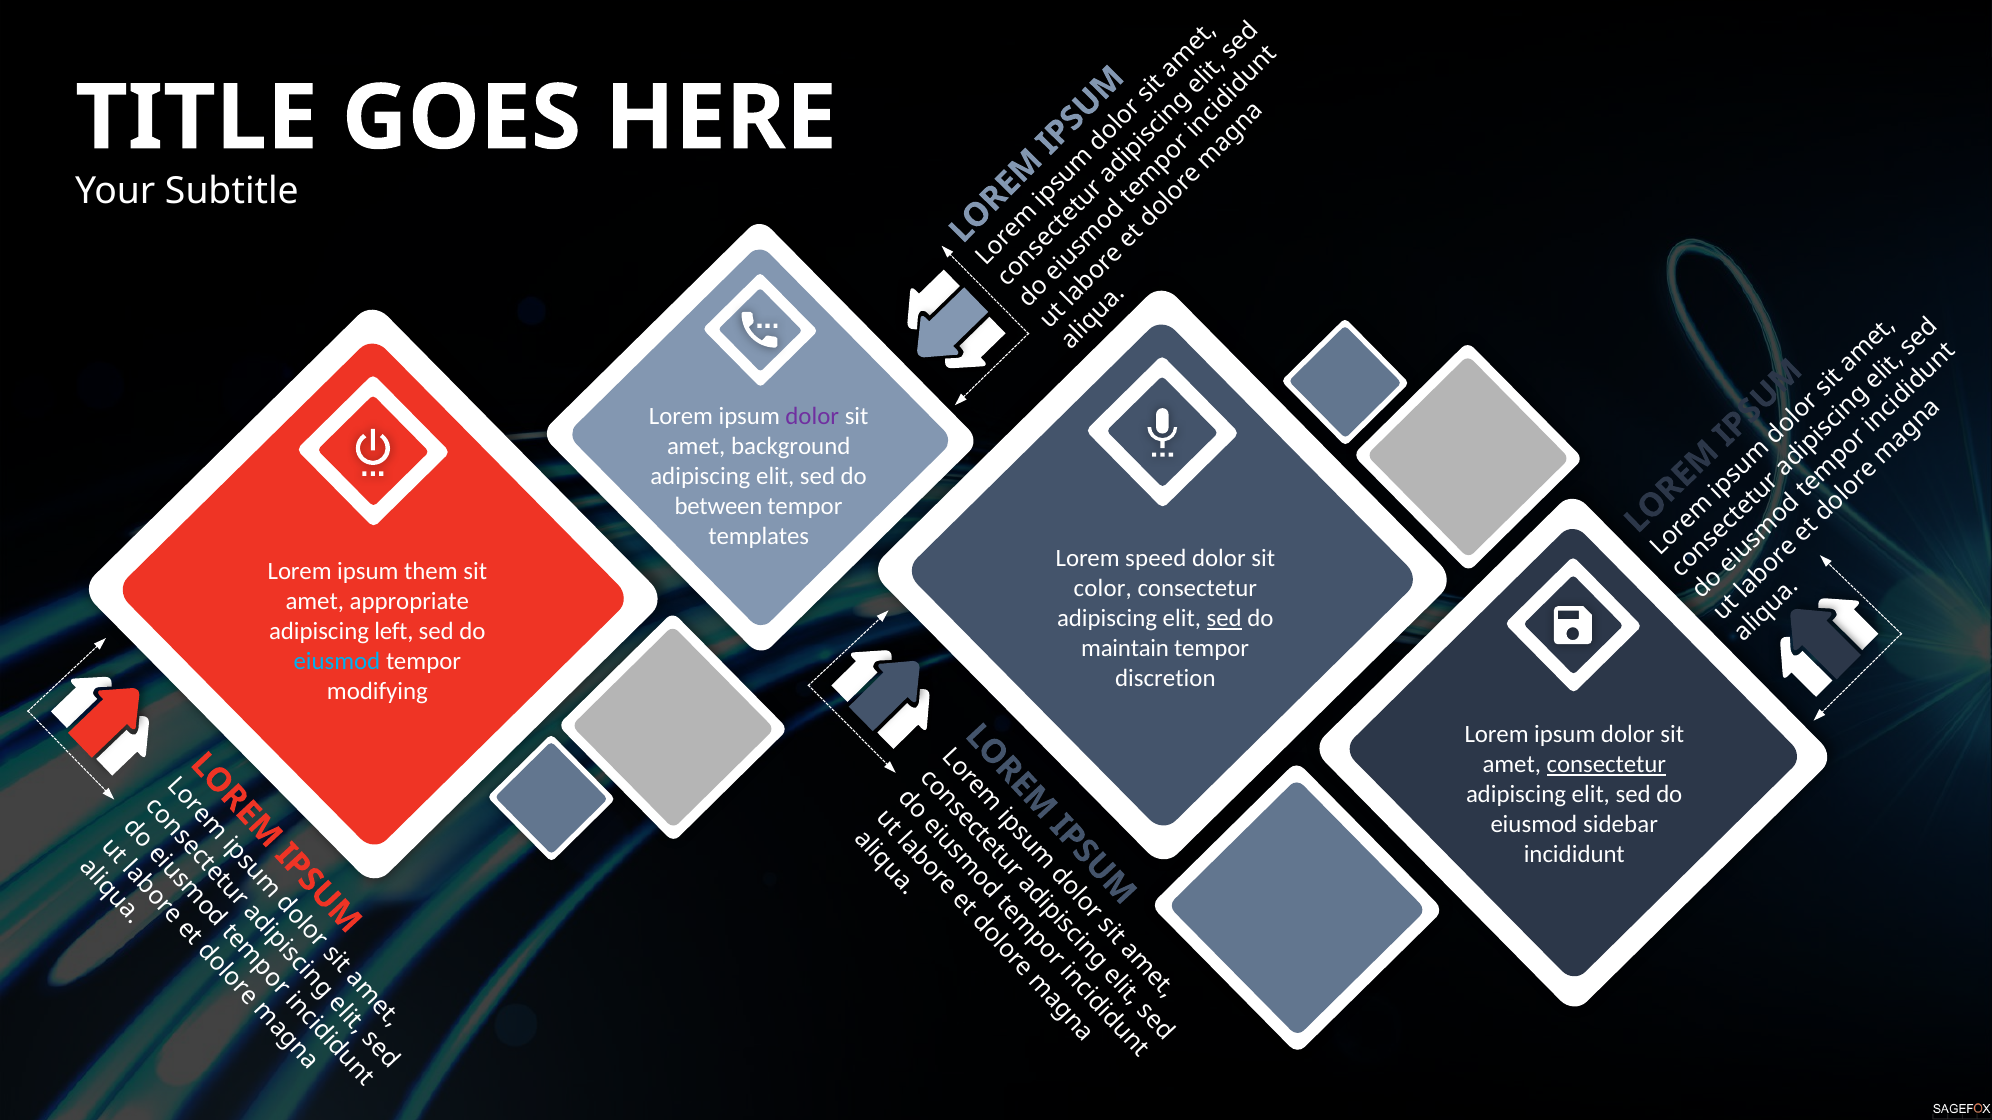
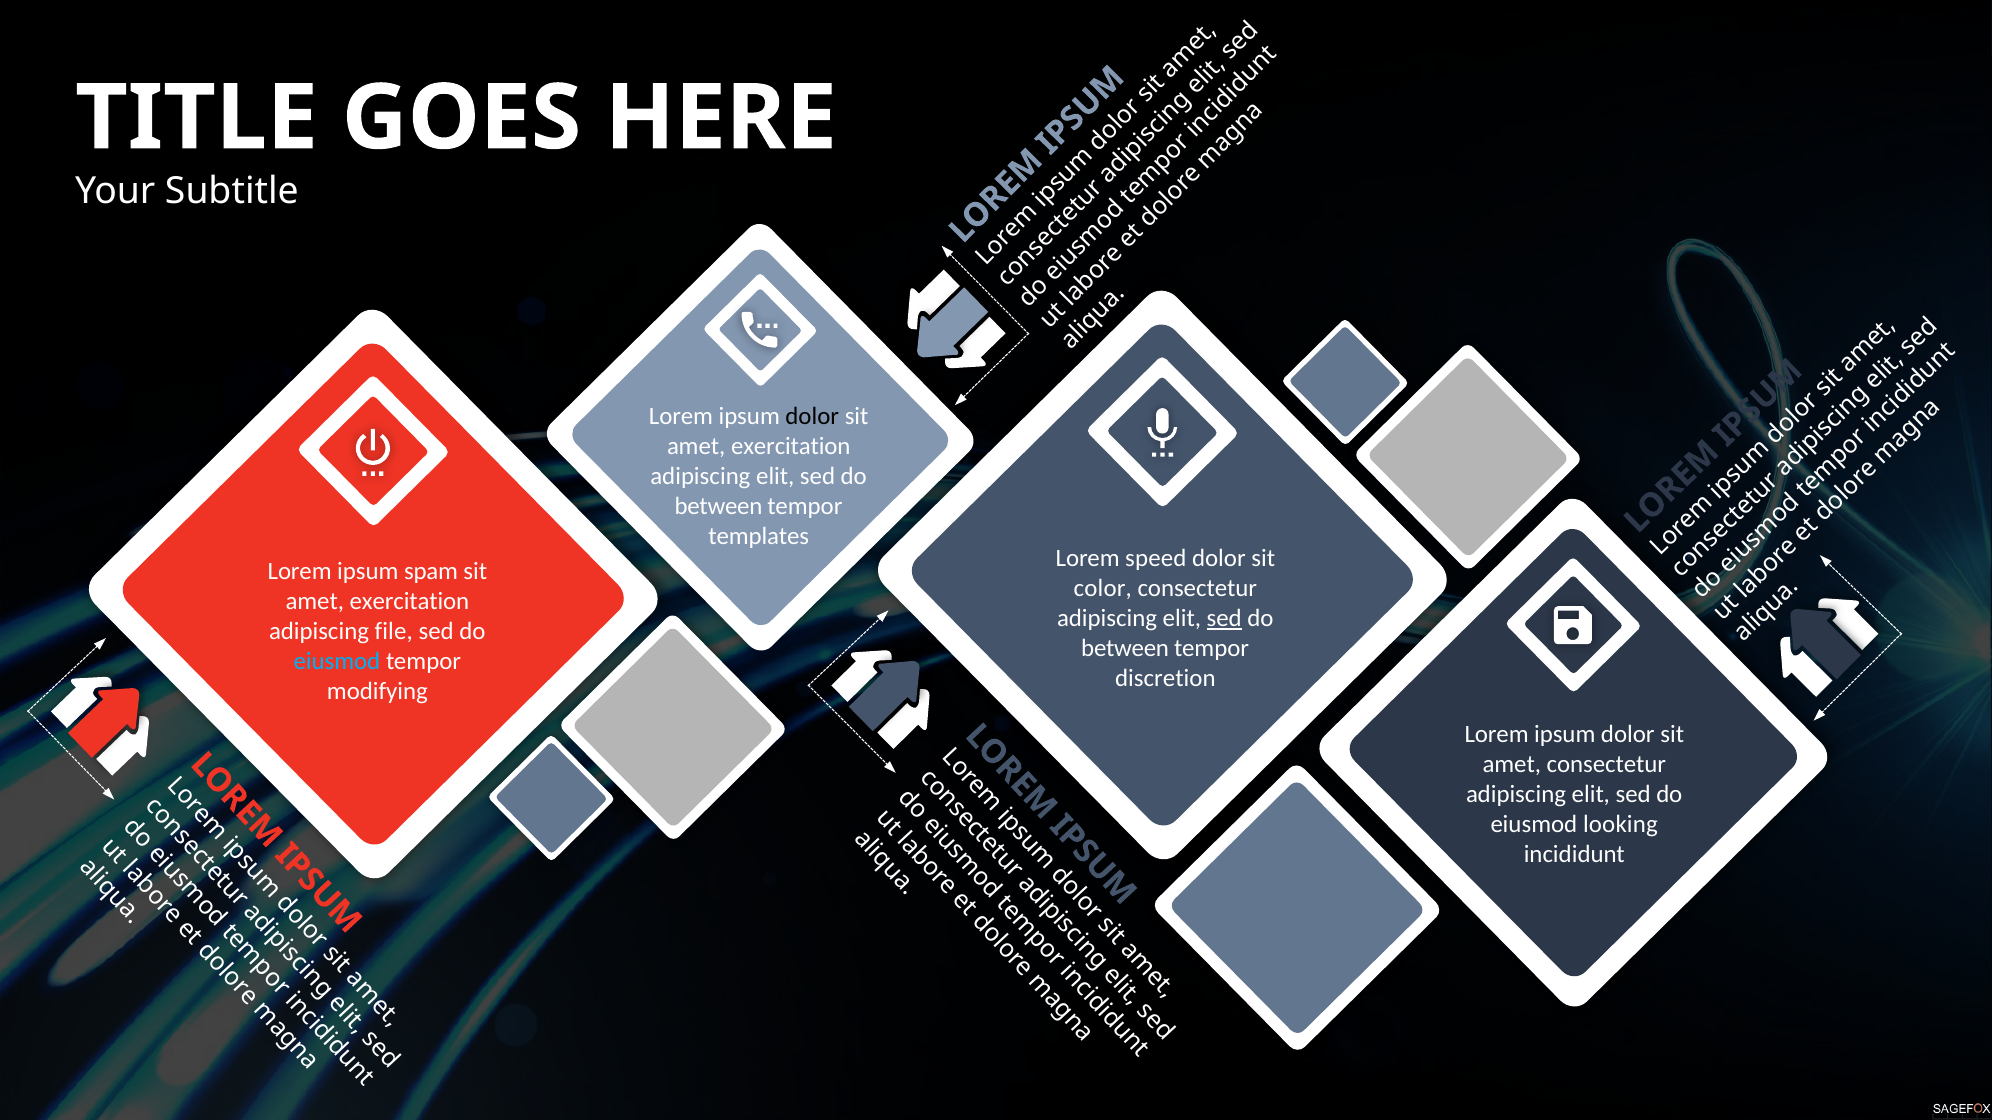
dolor at (812, 417) colour: purple -> black
background at (791, 447): background -> exercitation
them: them -> spam
appropriate at (409, 601): appropriate -> exercitation
left: left -> file
maintain at (1125, 649): maintain -> between
consectetur at (1606, 765) underline: present -> none
sidebar: sidebar -> looking
